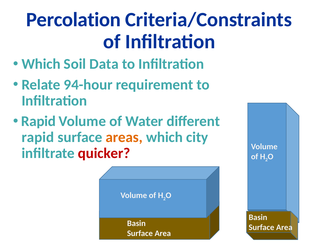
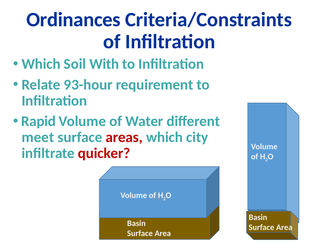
Percolation: Percolation -> Ordinances
Data: Data -> With
94-hour: 94-hour -> 93-hour
rapid at (38, 138): rapid -> meet
areas colour: orange -> red
